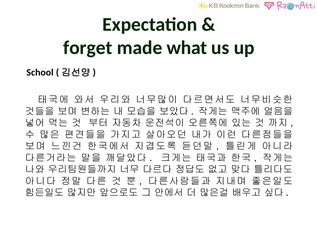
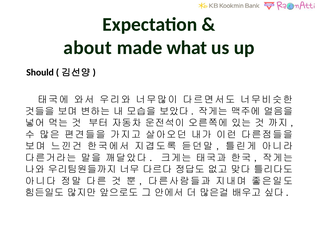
forget: forget -> about
School: School -> Should
